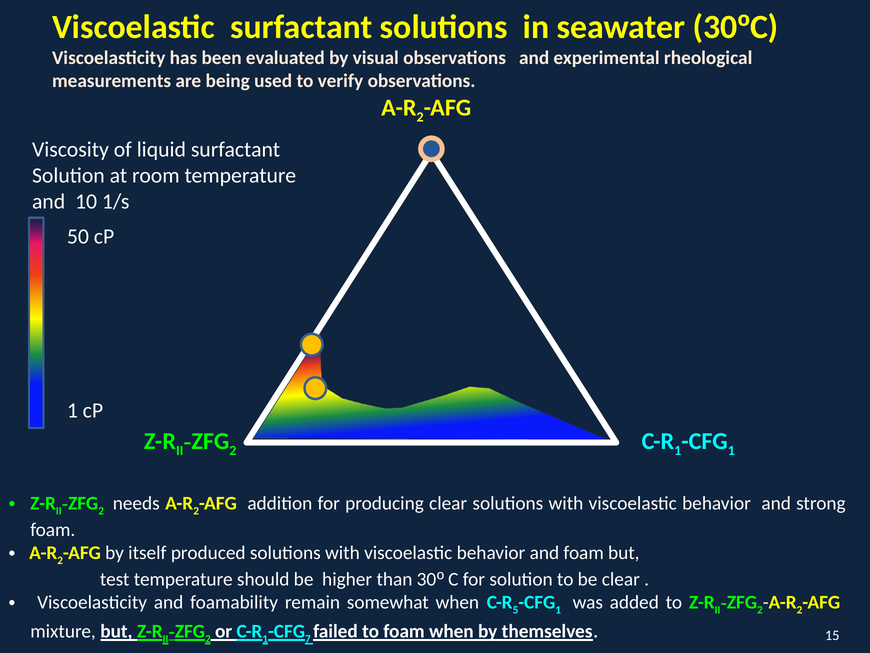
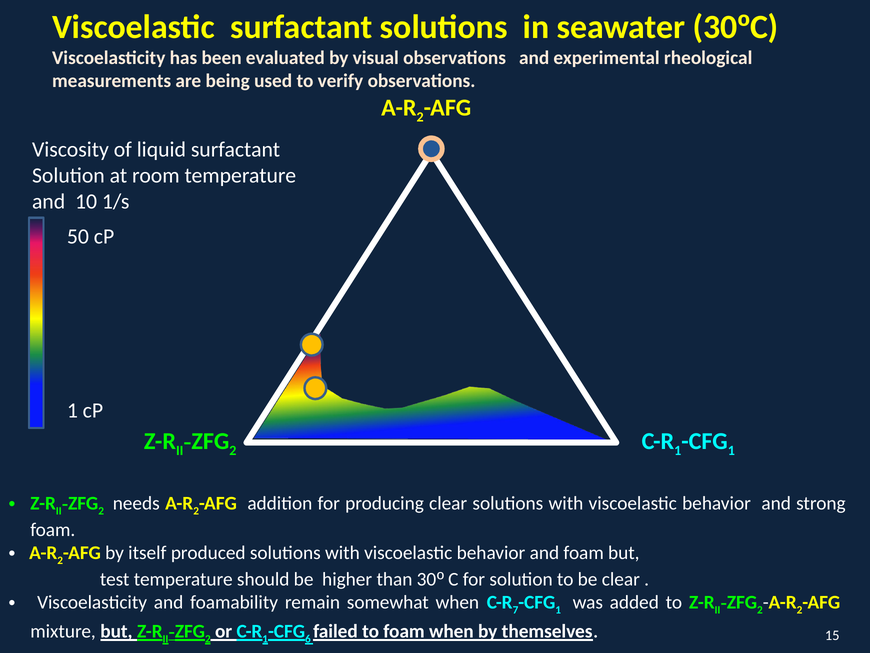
5: 5 -> 7
7: 7 -> 6
